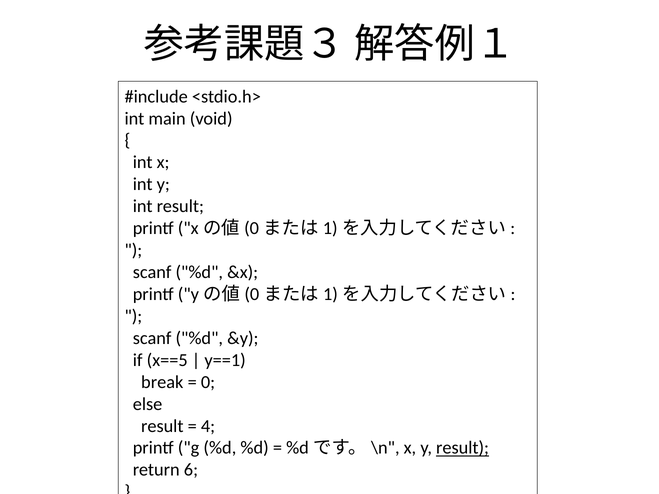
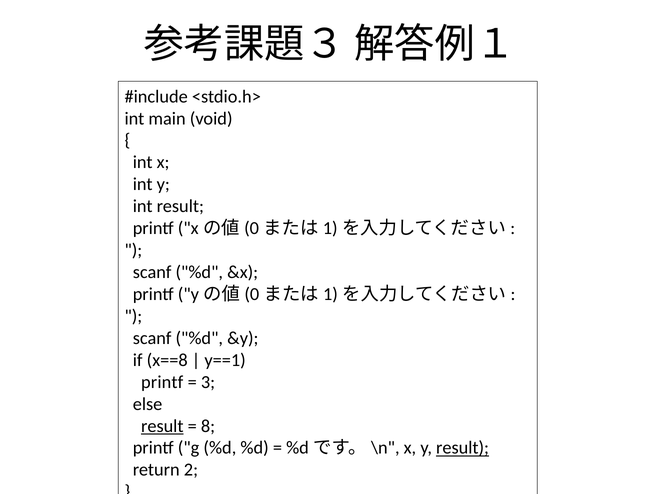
x==5: x==5 -> x==8
break at (162, 382): break -> printf
0: 0 -> 3
result at (162, 426) underline: none -> present
4: 4 -> 8
6: 6 -> 2
